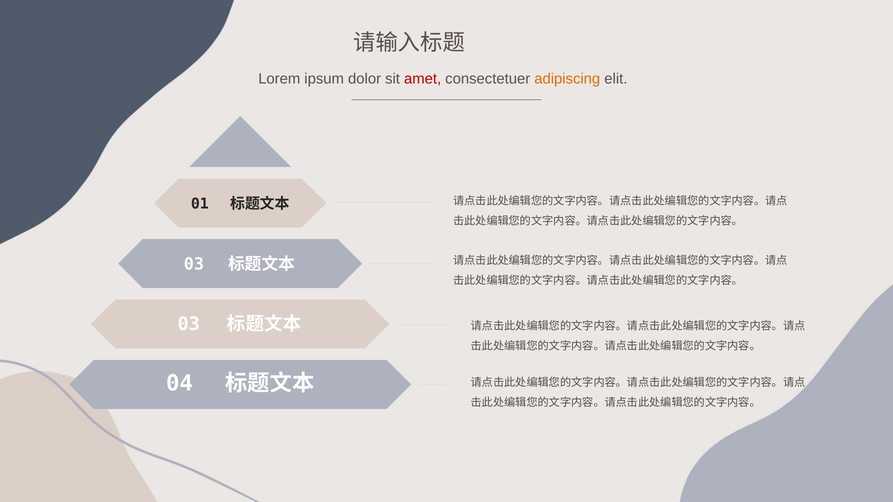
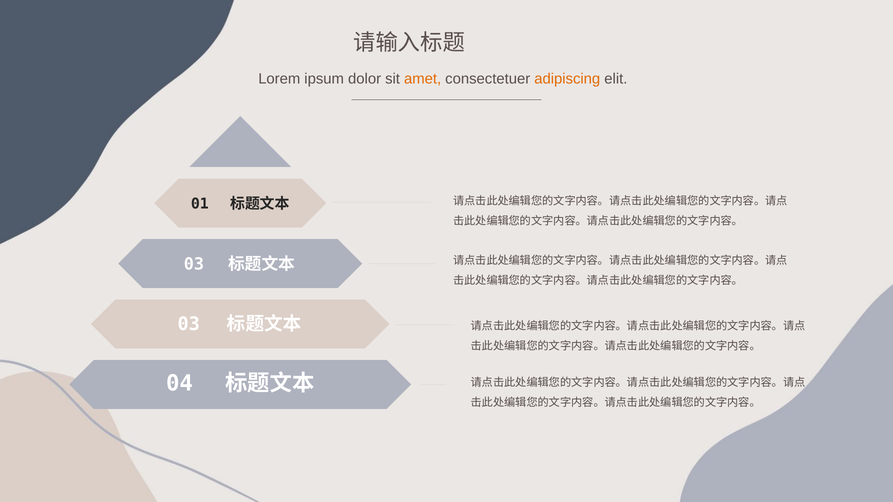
amet colour: red -> orange
